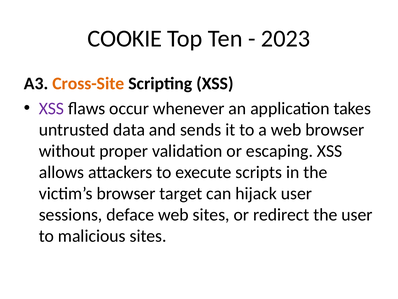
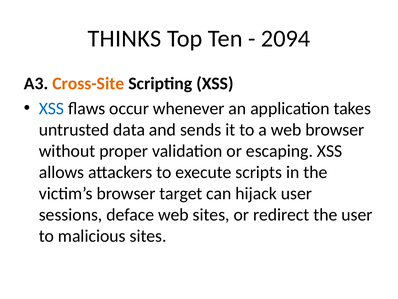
COOKIE: COOKIE -> THINKS
2023: 2023 -> 2094
XSS at (51, 108) colour: purple -> blue
